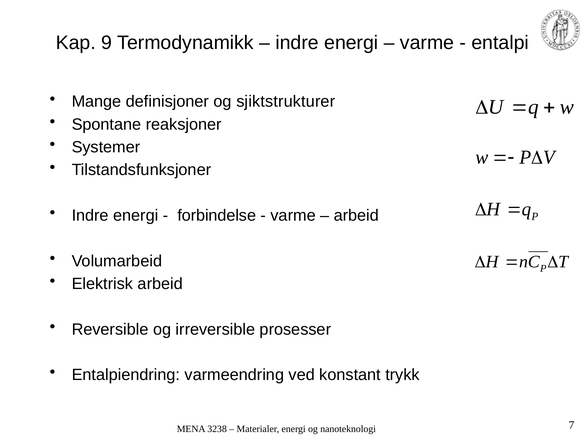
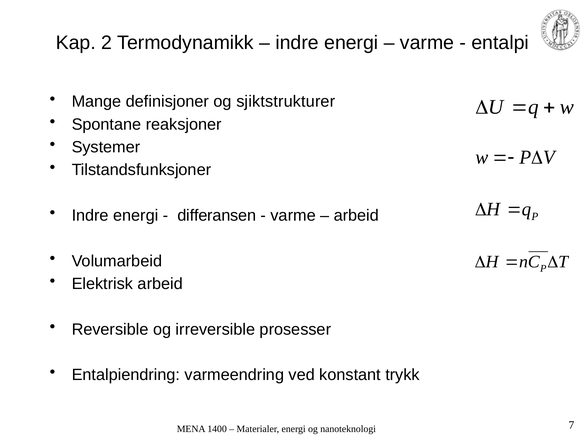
9: 9 -> 2
forbindelse: forbindelse -> differansen
3238: 3238 -> 1400
